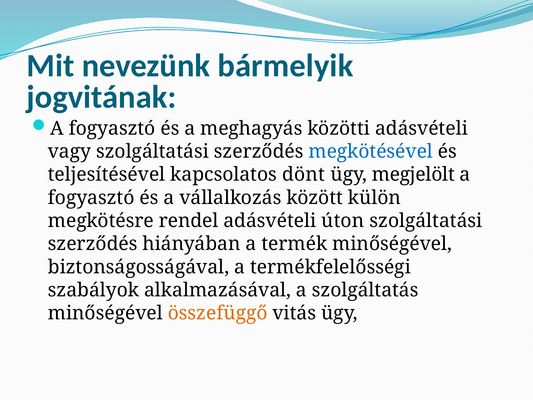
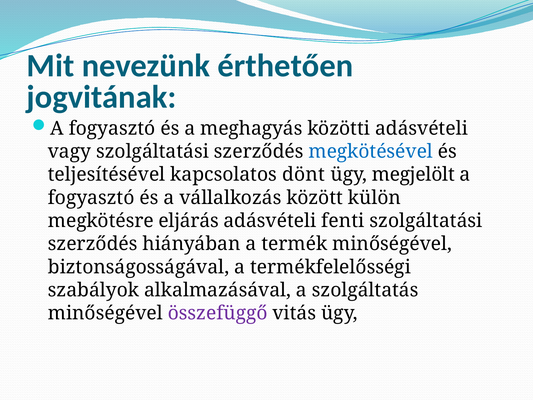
bármelyik: bármelyik -> érthetően
rendel: rendel -> eljárás
úton: úton -> fenti
összefüggő colour: orange -> purple
